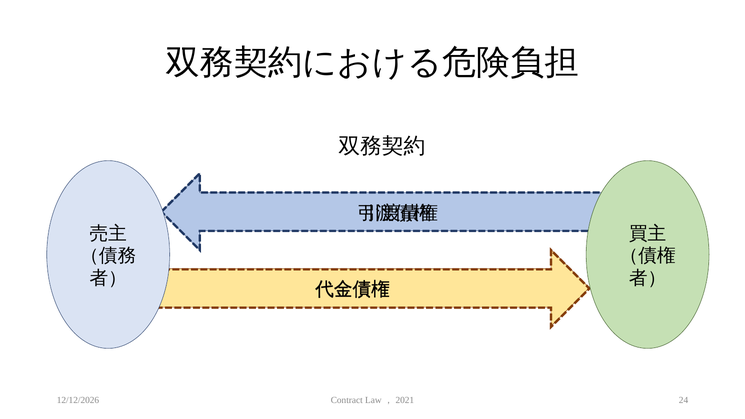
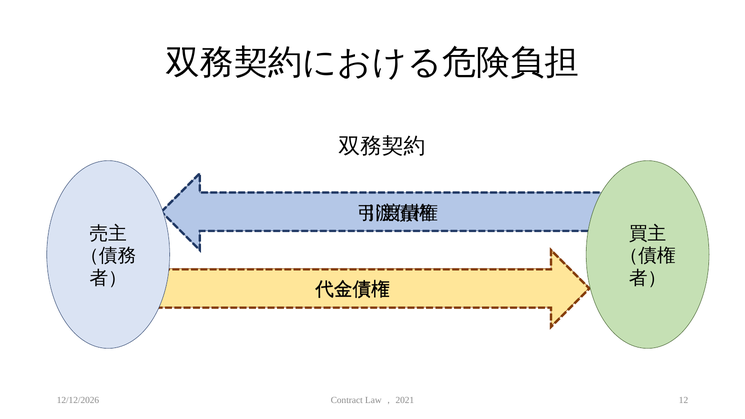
24: 24 -> 12
